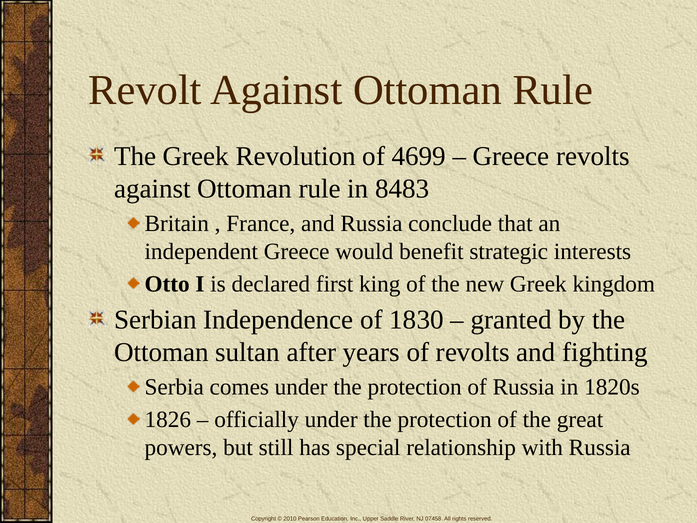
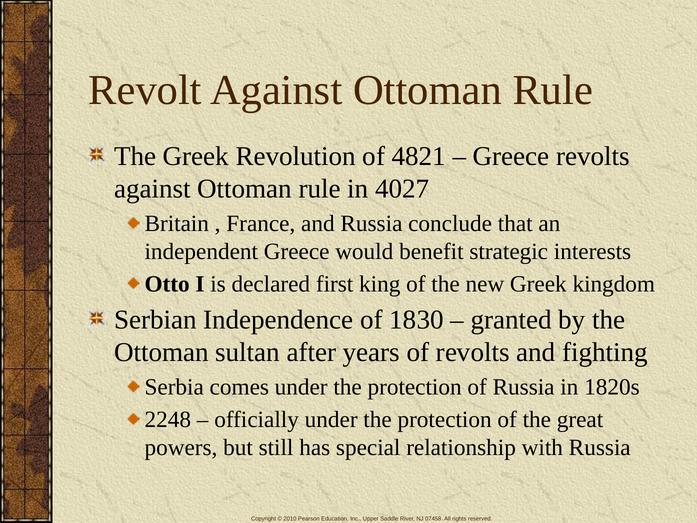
4699: 4699 -> 4821
8483: 8483 -> 4027
1826: 1826 -> 2248
